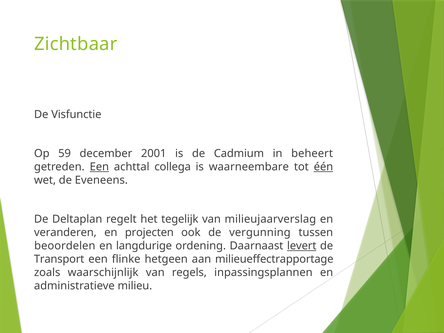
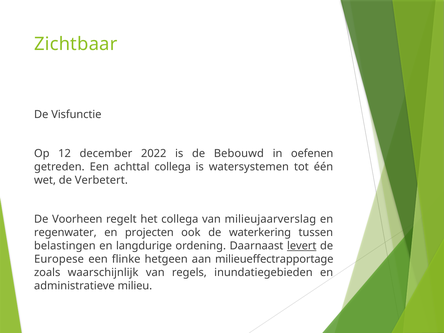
59: 59 -> 12
2001: 2001 -> 2022
Cadmium: Cadmium -> Bebouwd
beheert: beheert -> oefenen
Een at (99, 167) underline: present -> none
waarneembare: waarneembare -> watersystemen
één underline: present -> none
Eveneens: Eveneens -> Verbetert
Deltaplan: Deltaplan -> Voorheen
het tegelijk: tegelijk -> collega
veranderen: veranderen -> regenwater
vergunning: vergunning -> waterkering
beoordelen: beoordelen -> belastingen
Transport: Transport -> Europese
inpassingsplannen: inpassingsplannen -> inundatiegebieden
